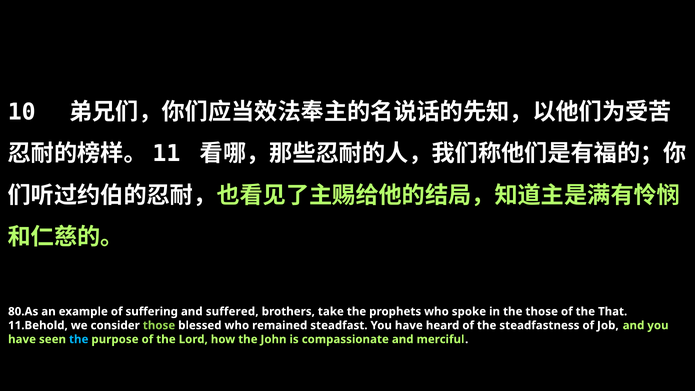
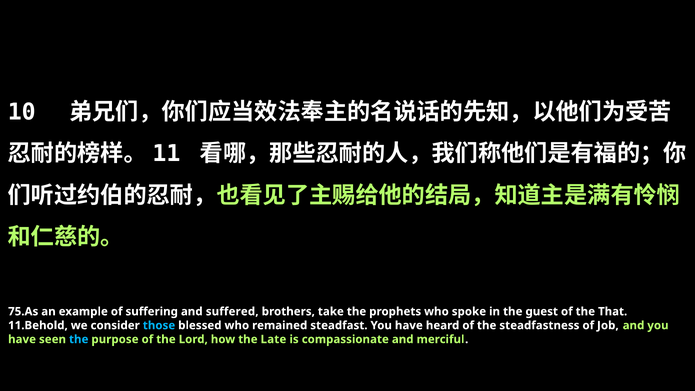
80.As: 80.As -> 75.As
the those: those -> guest
those at (159, 325) colour: light green -> light blue
John: John -> Late
